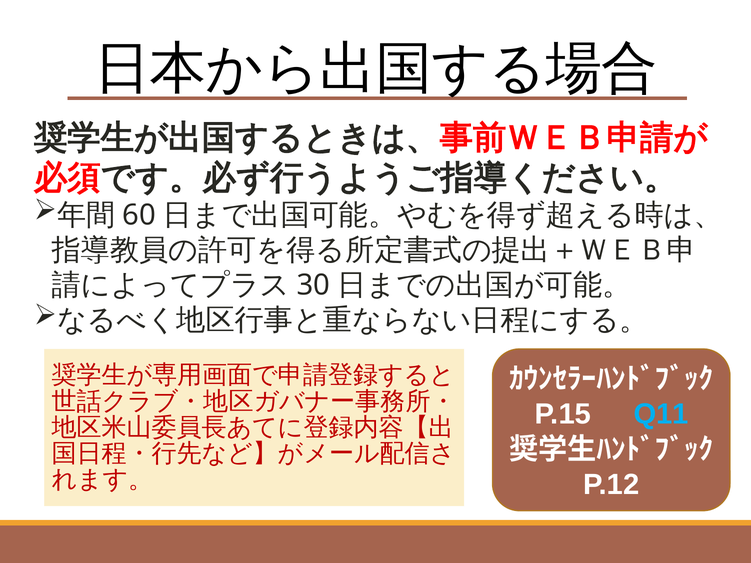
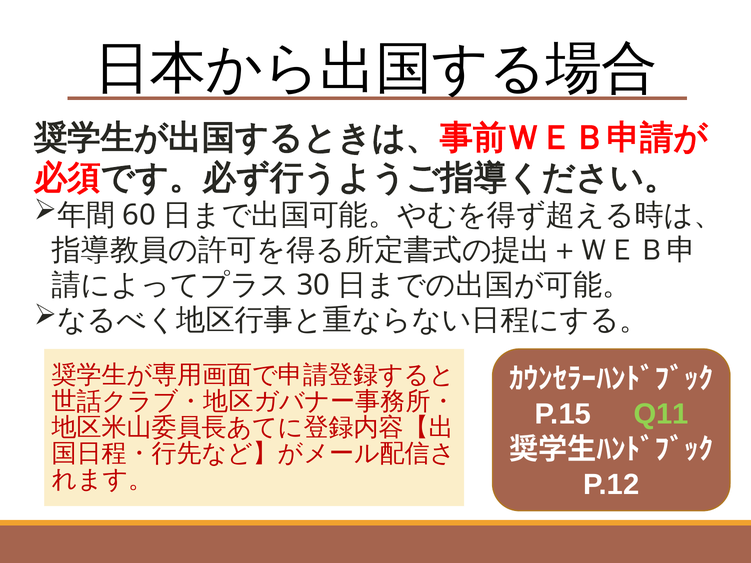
Q11 colour: light blue -> light green
